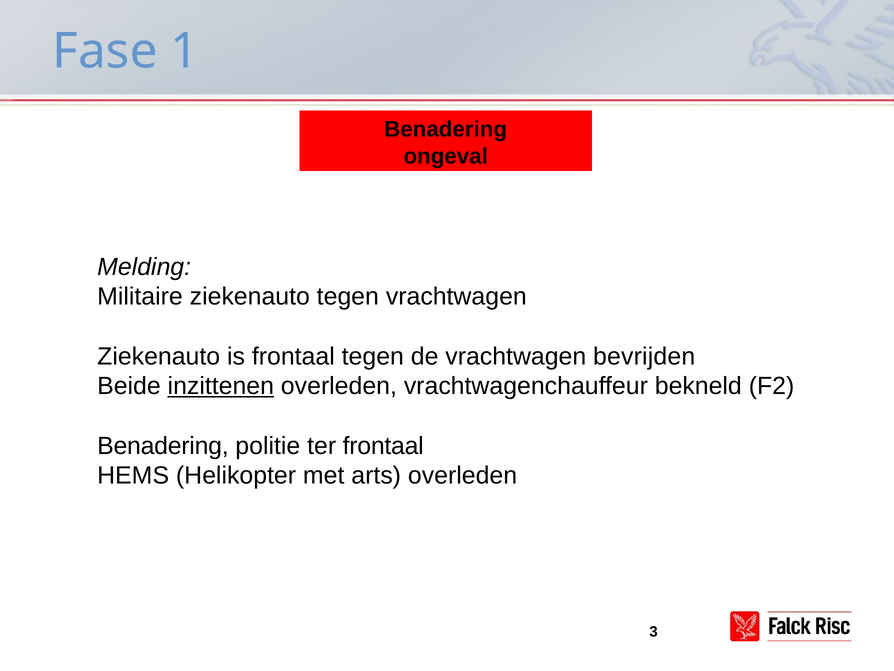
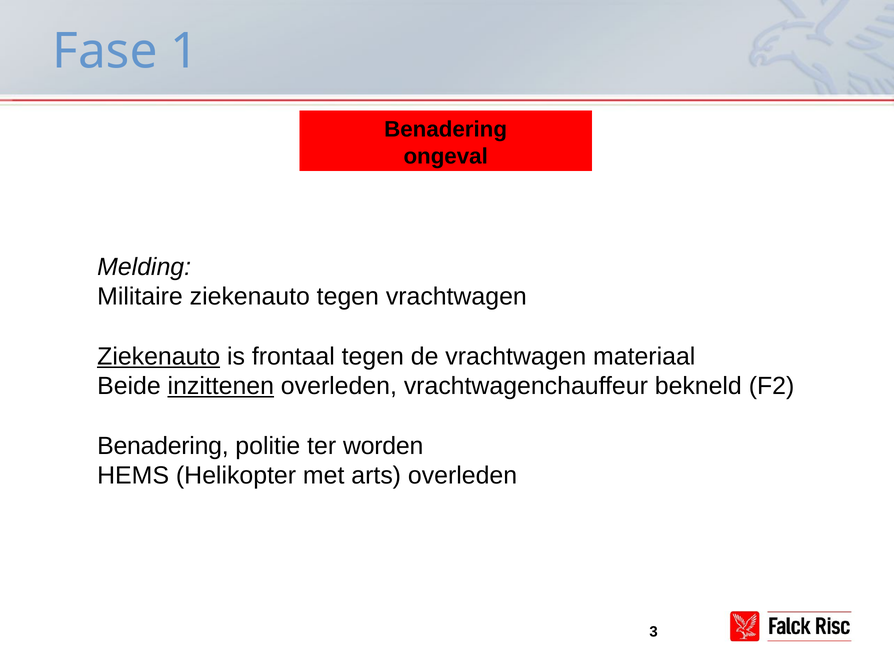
Ziekenauto at (159, 356) underline: none -> present
bevrijden: bevrijden -> materiaal
ter frontaal: frontaal -> worden
